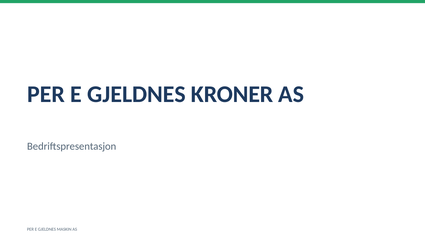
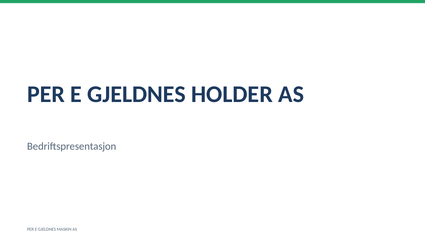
KRONER: KRONER -> HOLDER
